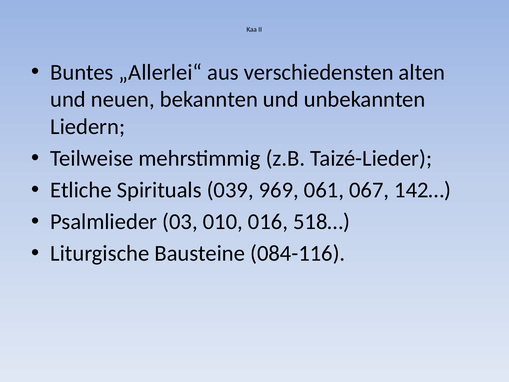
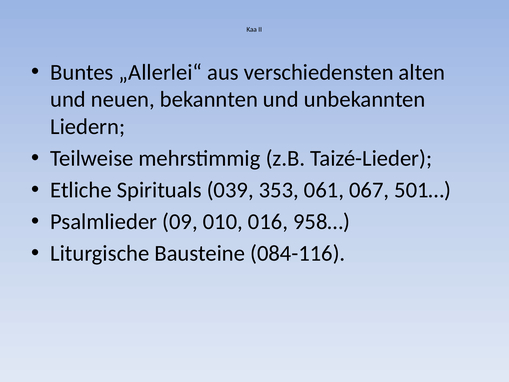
969: 969 -> 353
142…: 142… -> 501…
03: 03 -> 09
518…: 518… -> 958…
